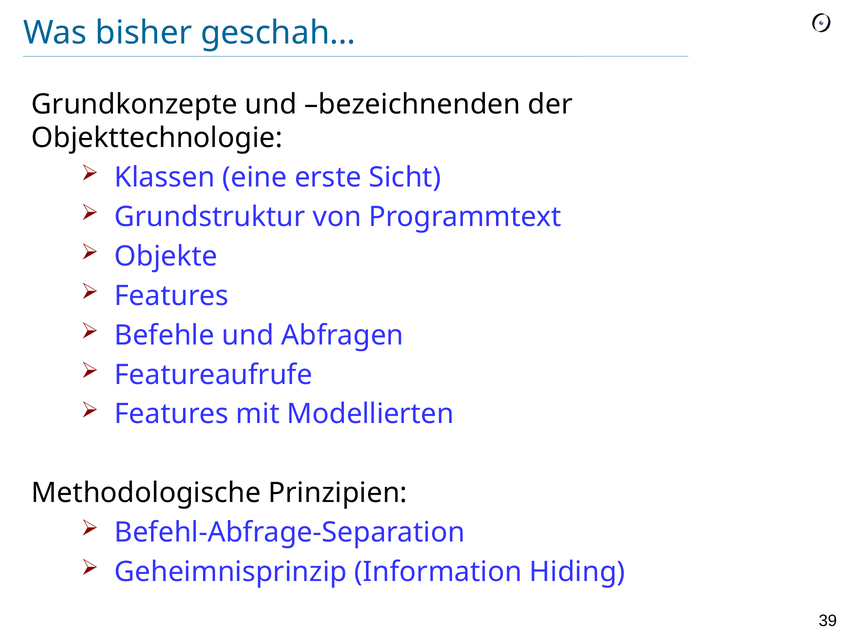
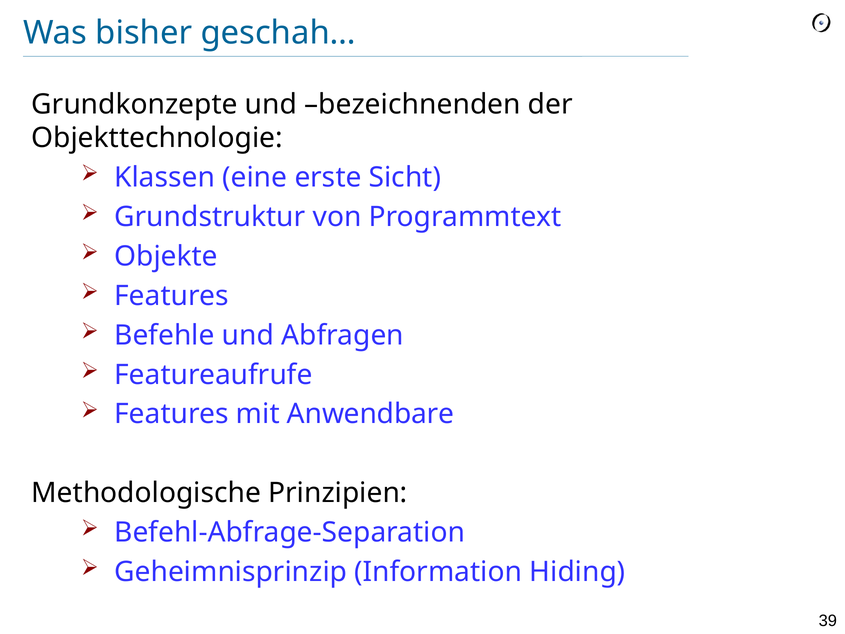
Modellierten: Modellierten -> Anwendbare
